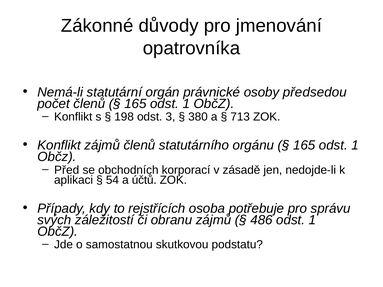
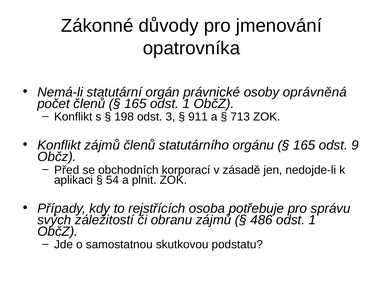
předsedou: předsedou -> oprávněná
380: 380 -> 911
1 at (355, 145): 1 -> 9
účtů: účtů -> plnit
